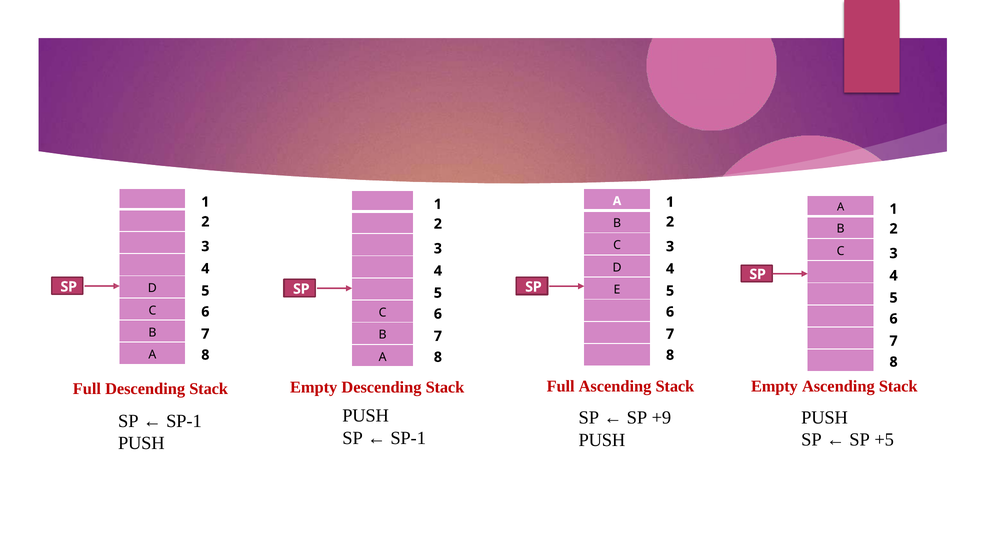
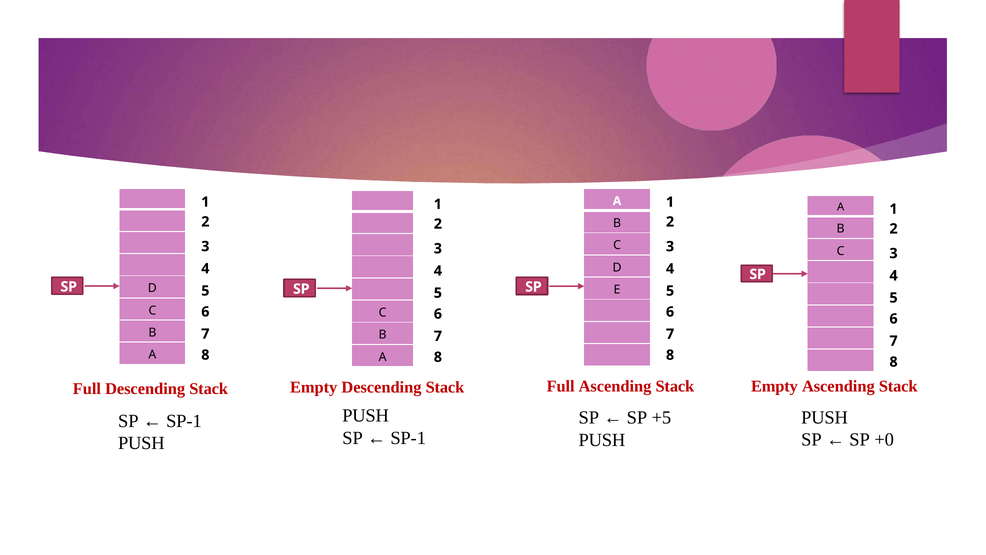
+9: +9 -> +5
+5: +5 -> +0
